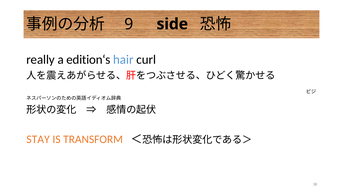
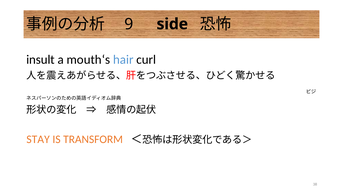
really: really -> insult
edition‘s: edition‘s -> mouth‘s
